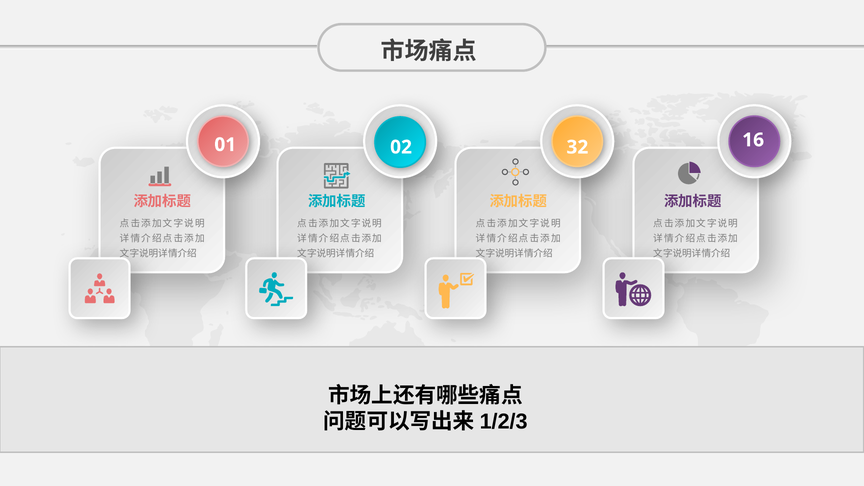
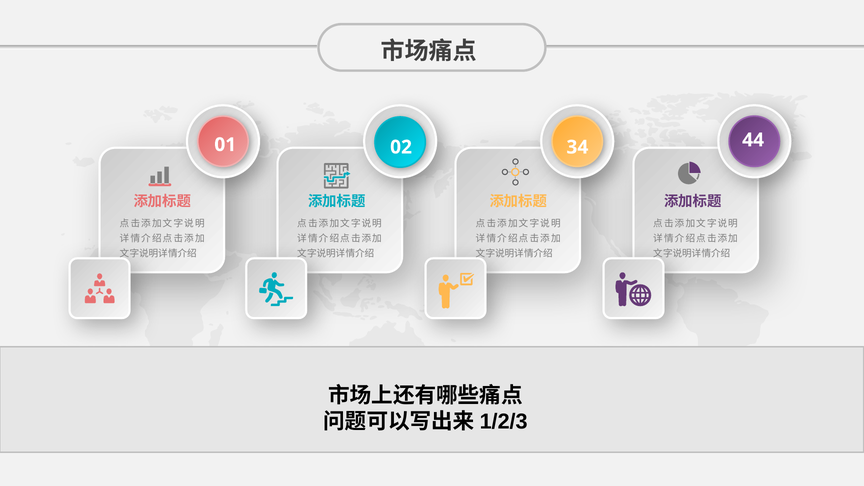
32: 32 -> 34
16: 16 -> 44
